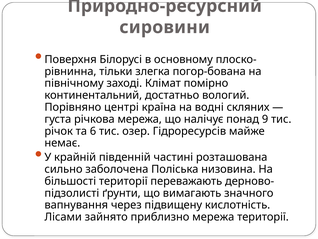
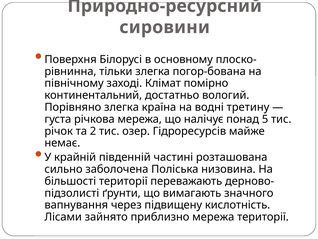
Порівняно центрі: центрі -> злегка
скляних: скляних -> третину
9: 9 -> 5
6: 6 -> 2
